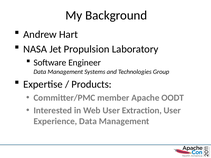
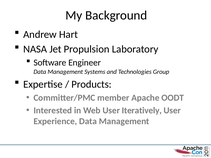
Extraction: Extraction -> Iteratively
